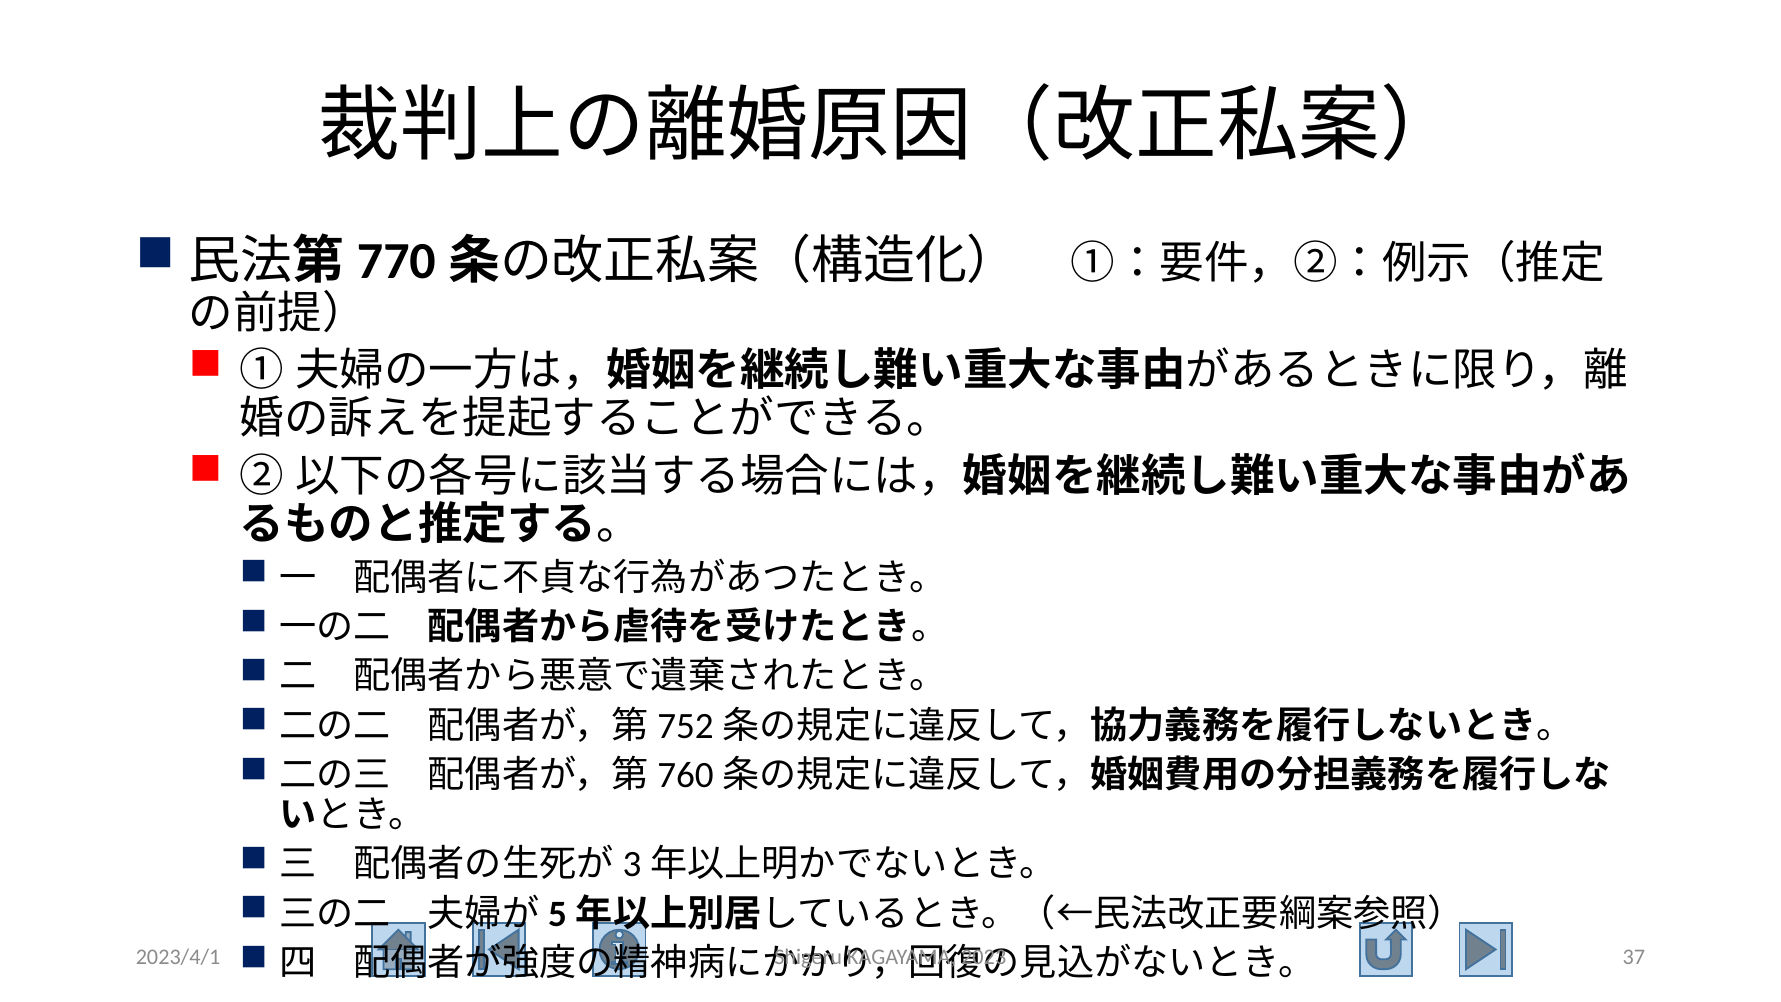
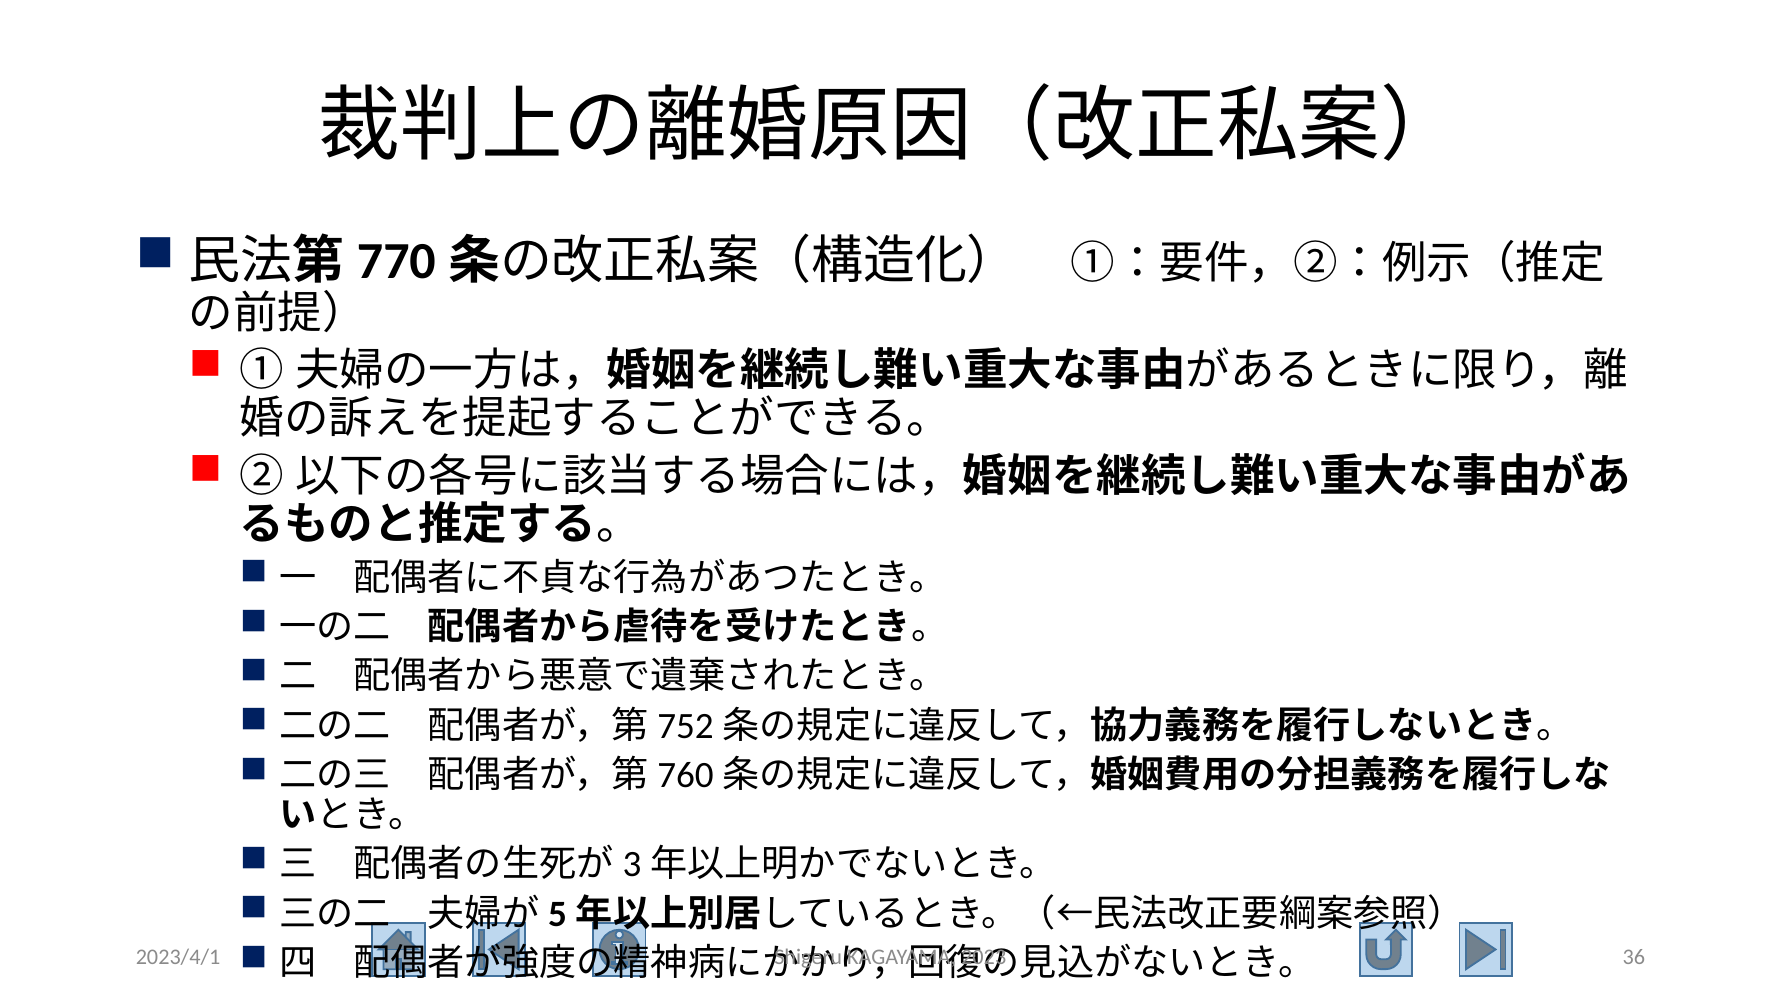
37: 37 -> 36
